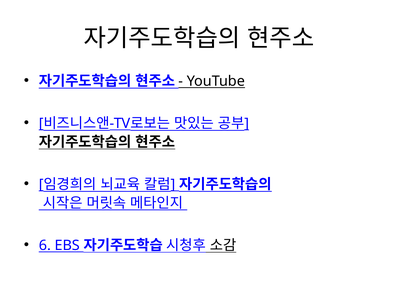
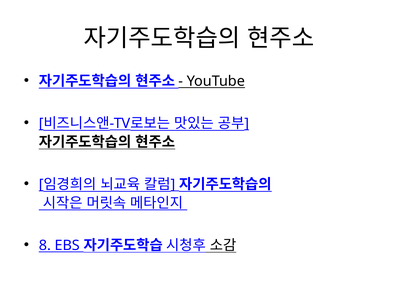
6: 6 -> 8
